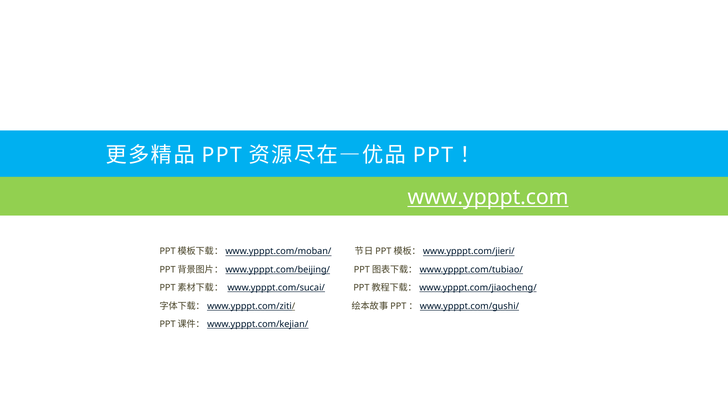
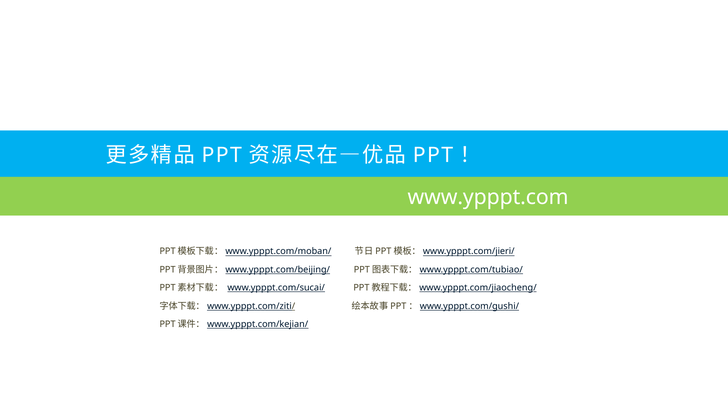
www.ypppt.com underline: present -> none
